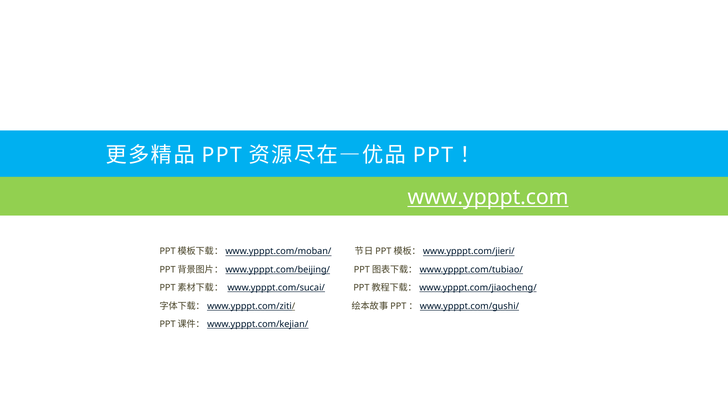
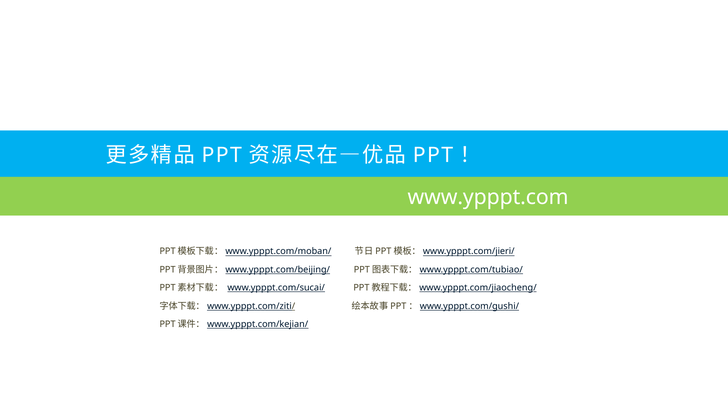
www.ypppt.com underline: present -> none
